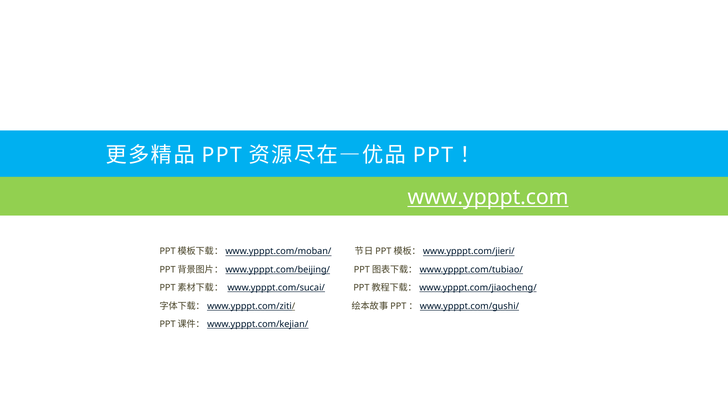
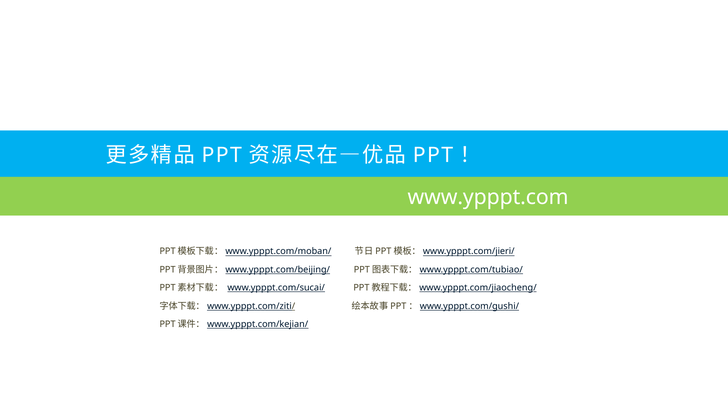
www.ypppt.com underline: present -> none
